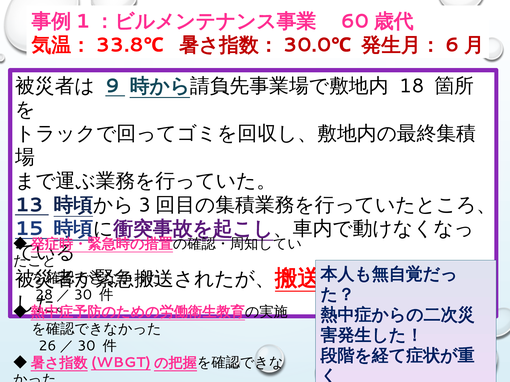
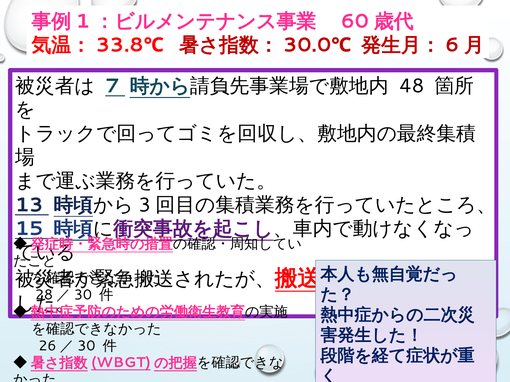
9: 9 -> 7
18: 18 -> 48
